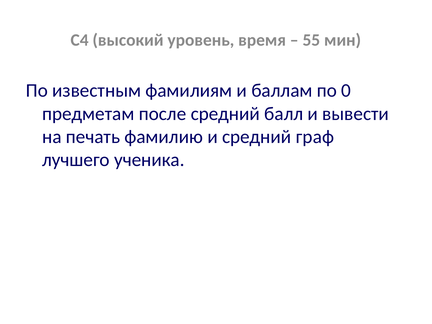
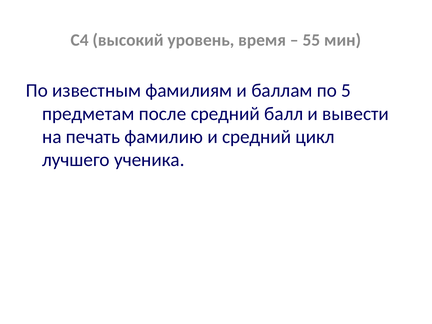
0: 0 -> 5
граф: граф -> цикл
